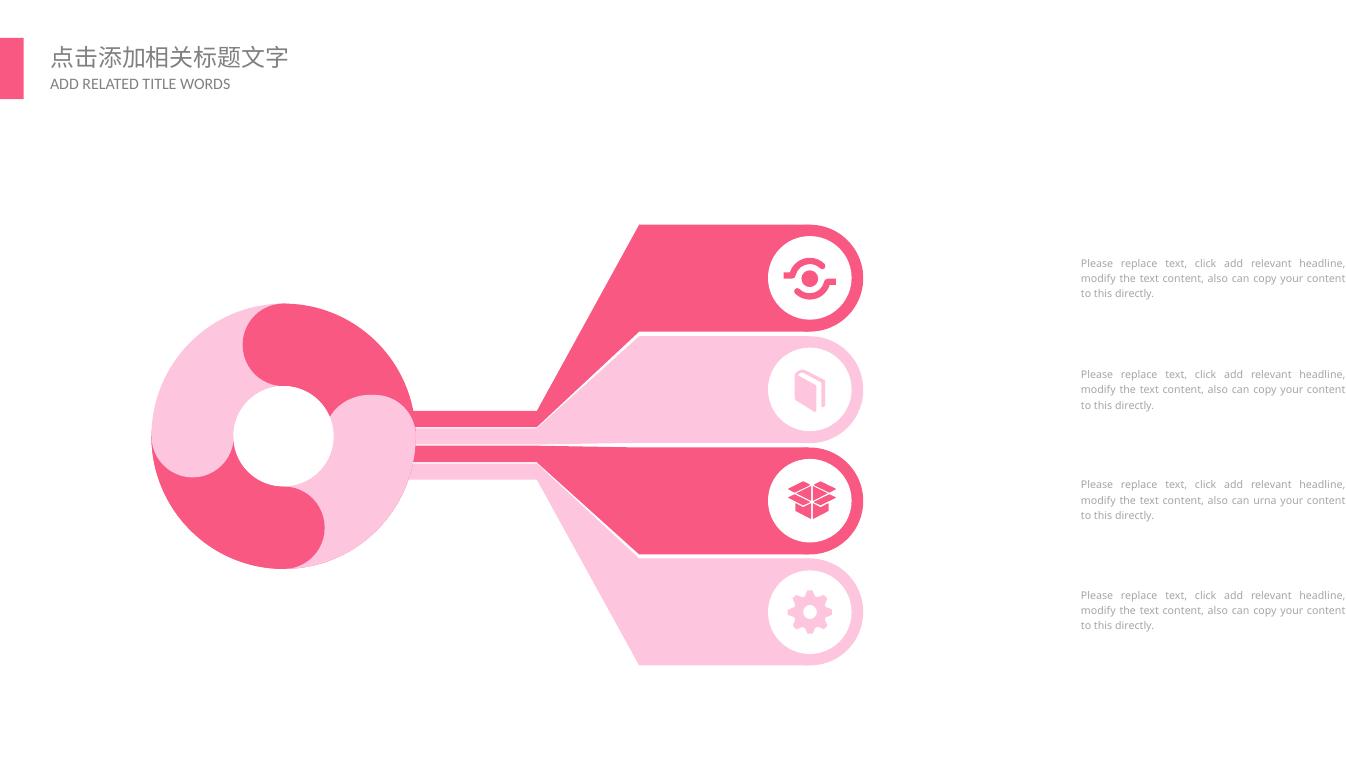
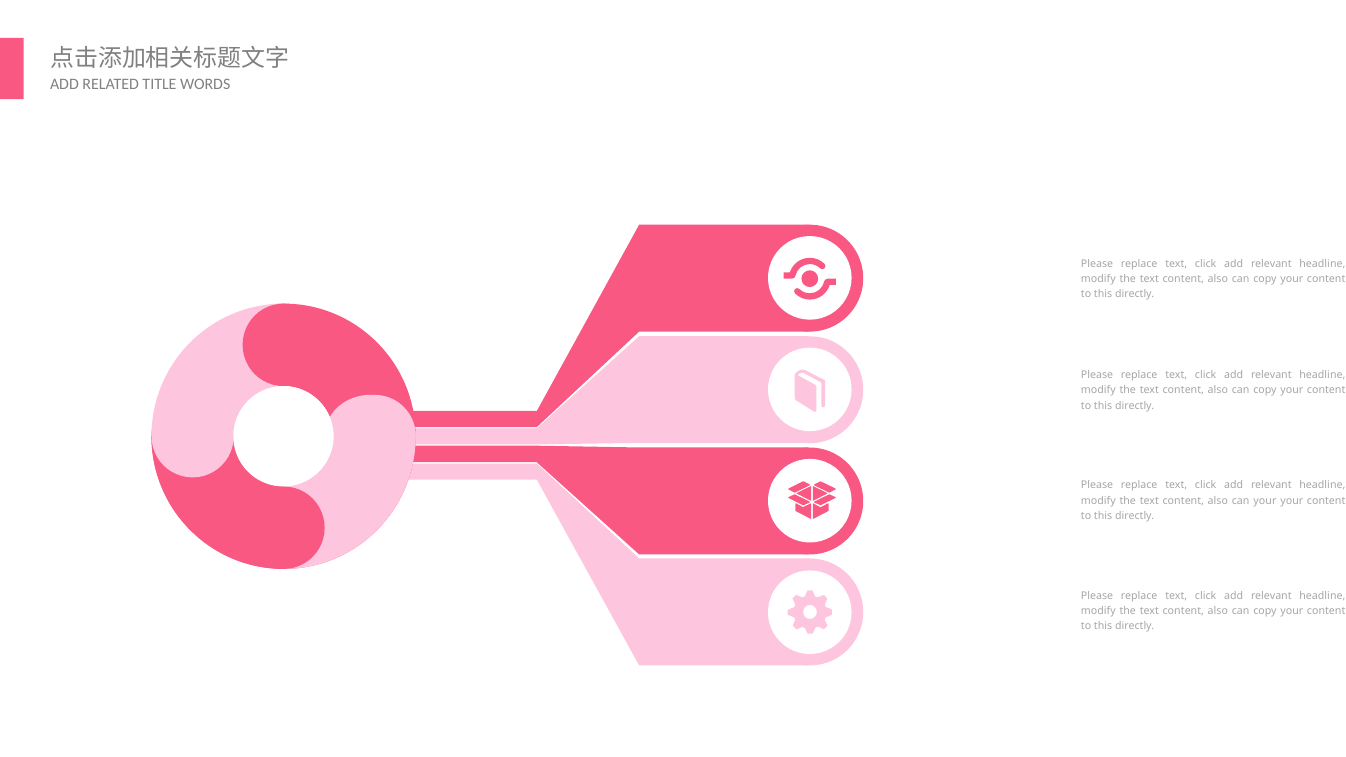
can urna: urna -> your
